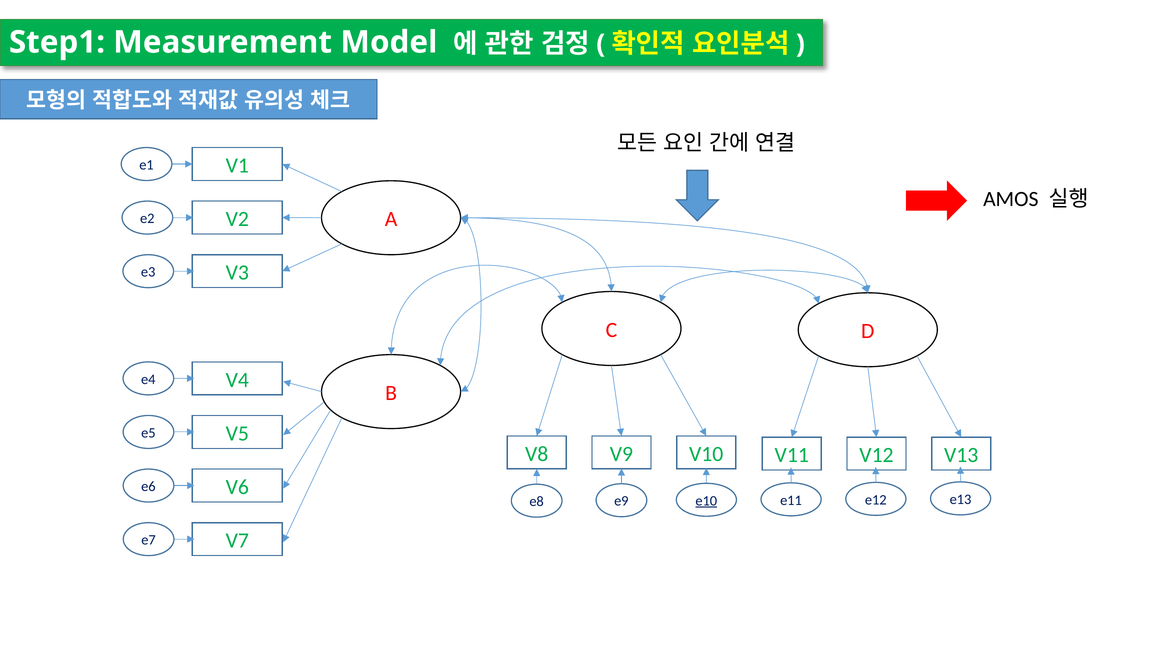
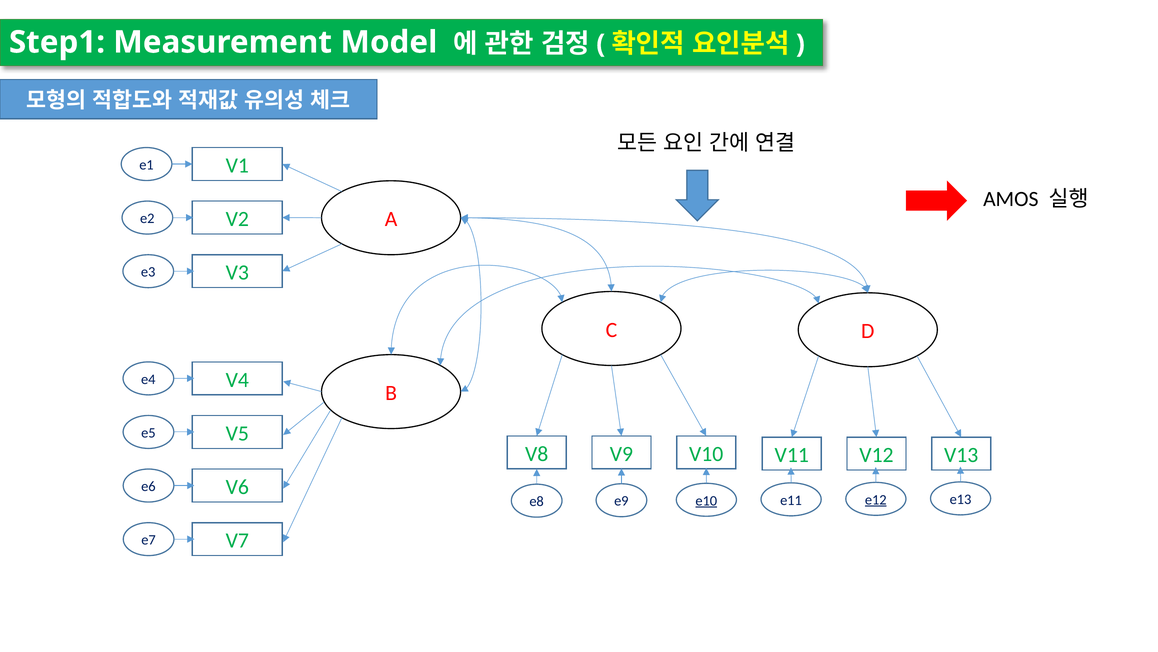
e12 underline: none -> present
